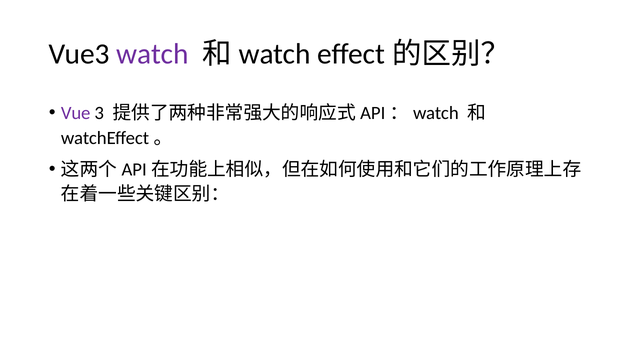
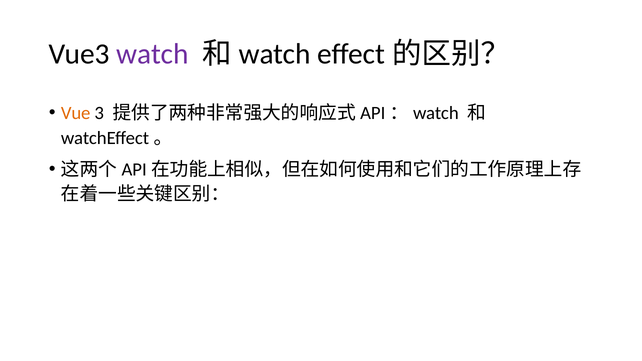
Vue colour: purple -> orange
